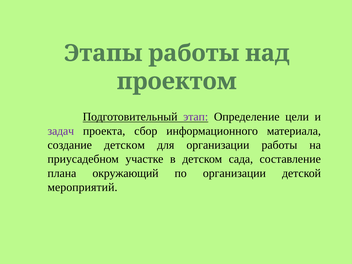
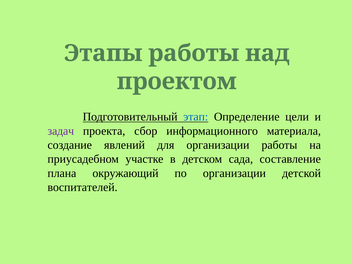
этап colour: purple -> blue
создание детском: детском -> явлений
мероприятий: мероприятий -> воспитателей
